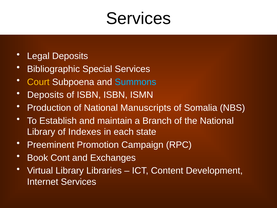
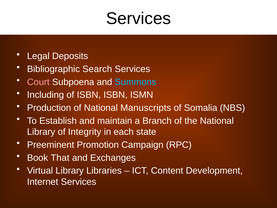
Special: Special -> Search
Court colour: yellow -> pink
Deposits at (45, 95): Deposits -> Including
Indexes: Indexes -> Integrity
Cont: Cont -> That
